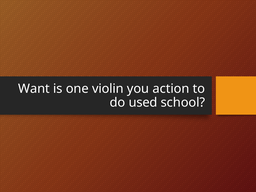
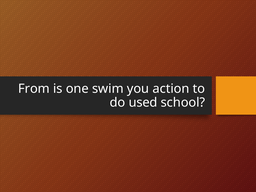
Want: Want -> From
violin: violin -> swim
